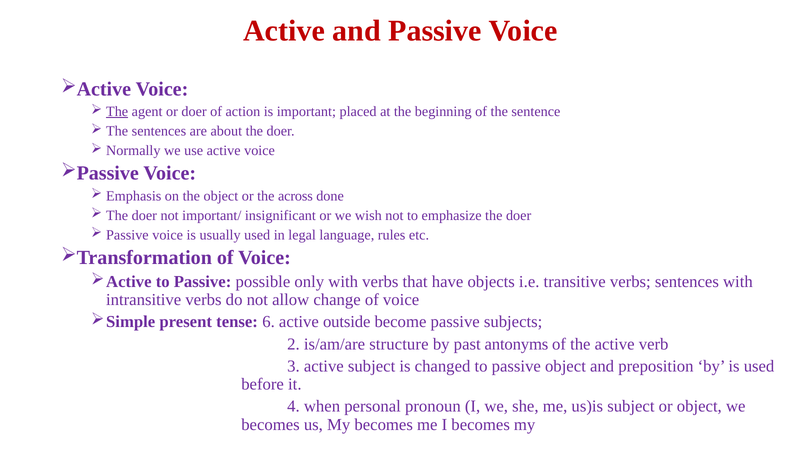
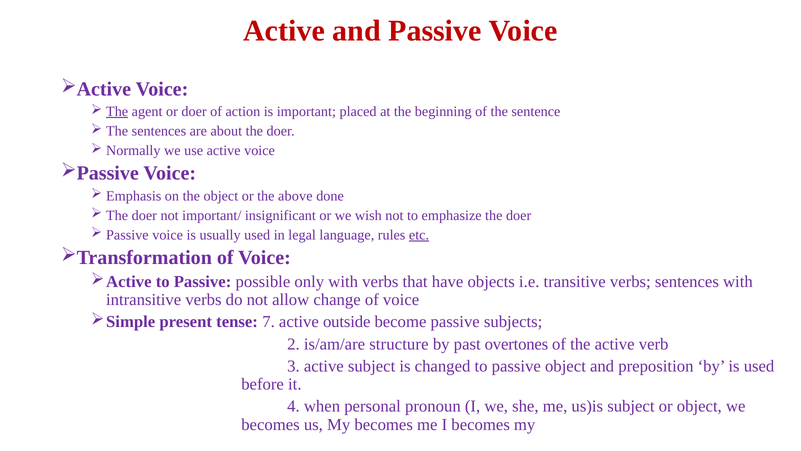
across: across -> above
etc underline: none -> present
6: 6 -> 7
antonyms: antonyms -> overtones
